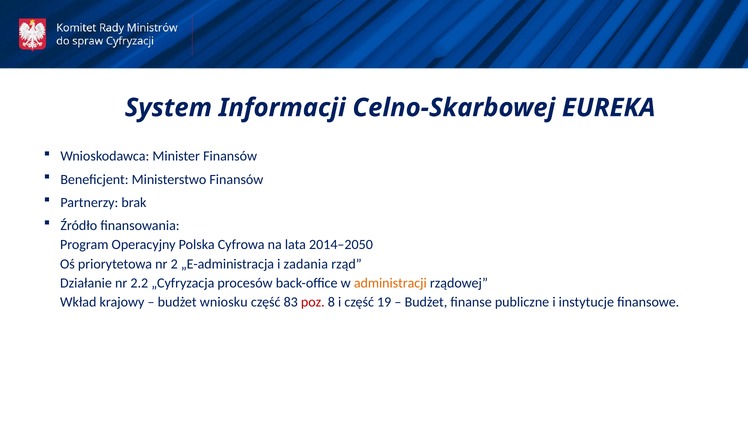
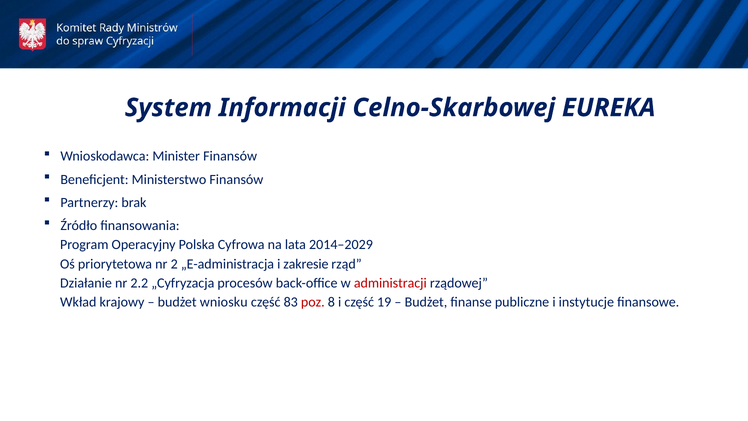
2014–2050: 2014–2050 -> 2014–2029
zadania: zadania -> zakresie
administracji colour: orange -> red
